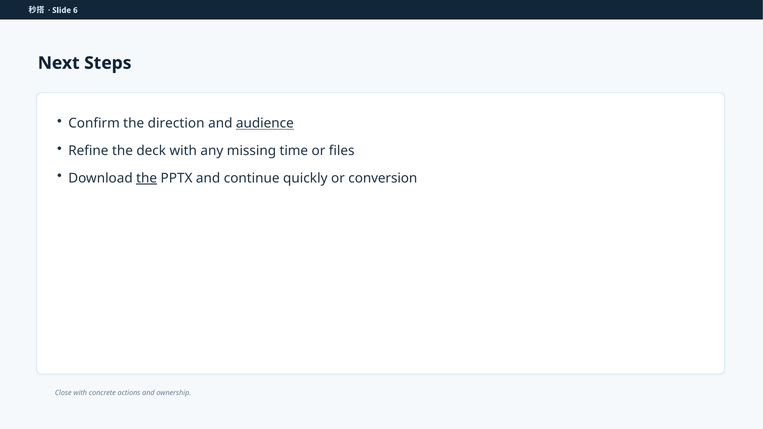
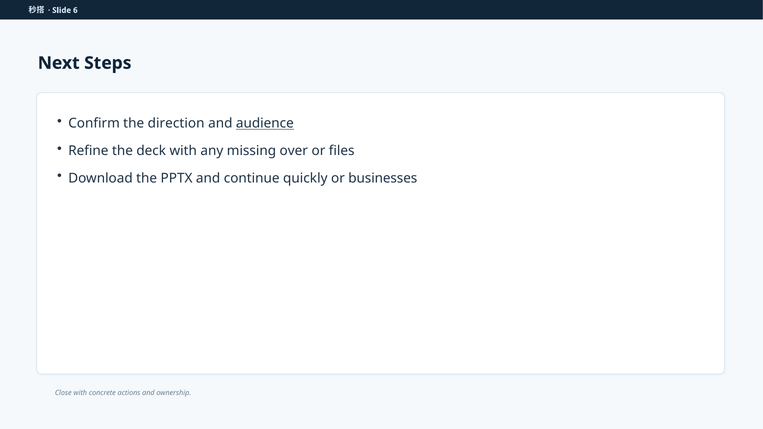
time: time -> over
the at (147, 178) underline: present -> none
conversion: conversion -> businesses
